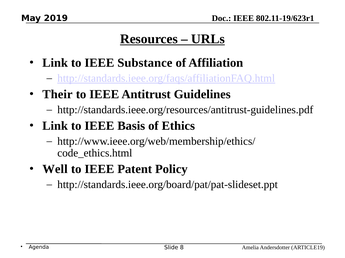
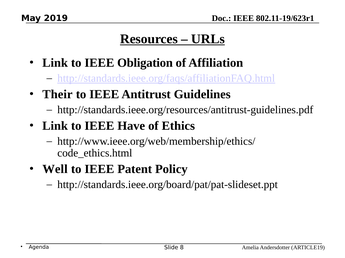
Substance: Substance -> Obligation
Basis: Basis -> Have
